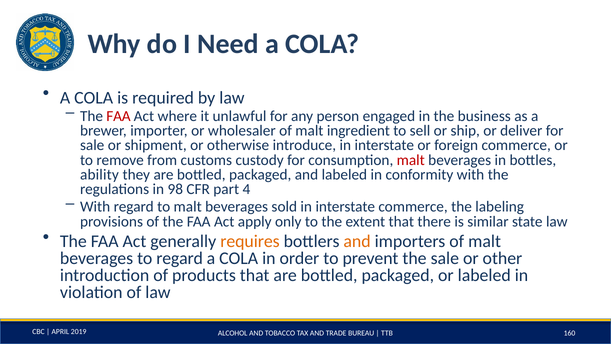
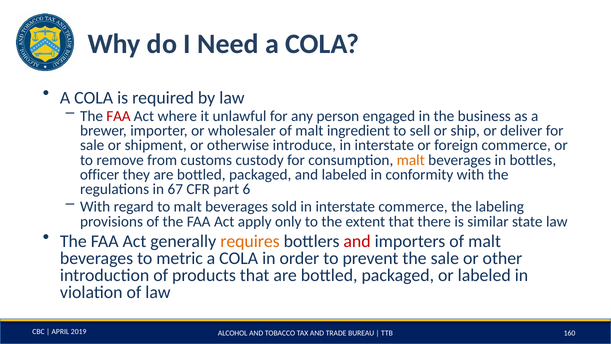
malt at (411, 160) colour: red -> orange
ability: ability -> officer
98: 98 -> 67
4: 4 -> 6
and at (357, 241) colour: orange -> red
to regard: regard -> metric
